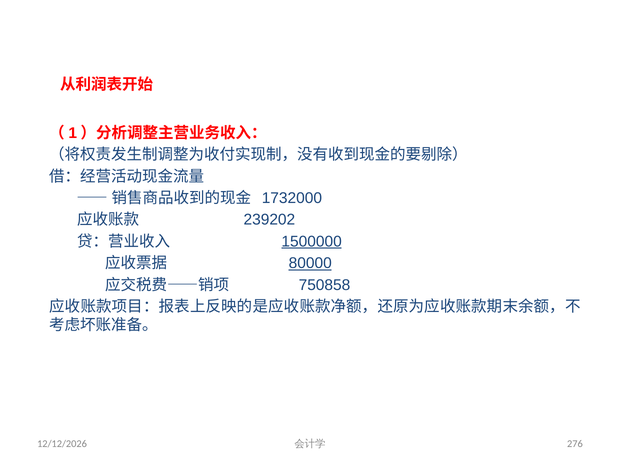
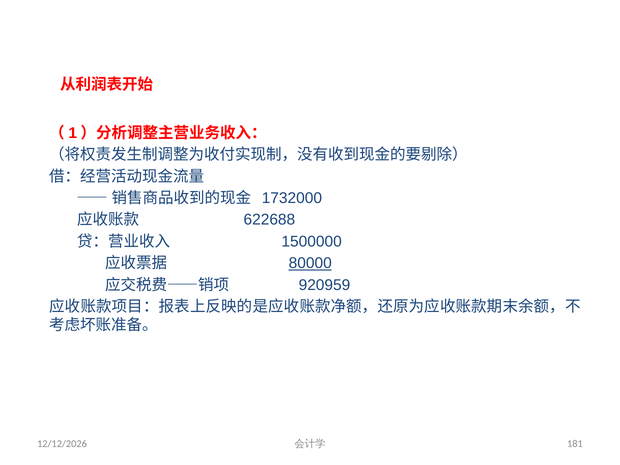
239202: 239202 -> 622688
1500000 underline: present -> none
750858: 750858 -> 920959
276: 276 -> 181
